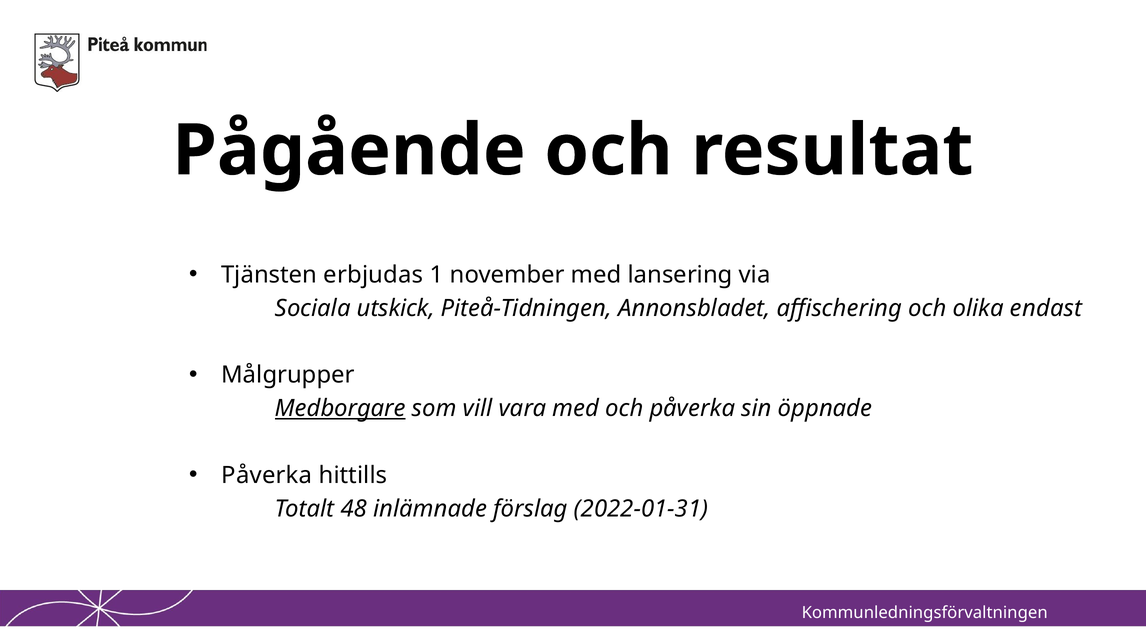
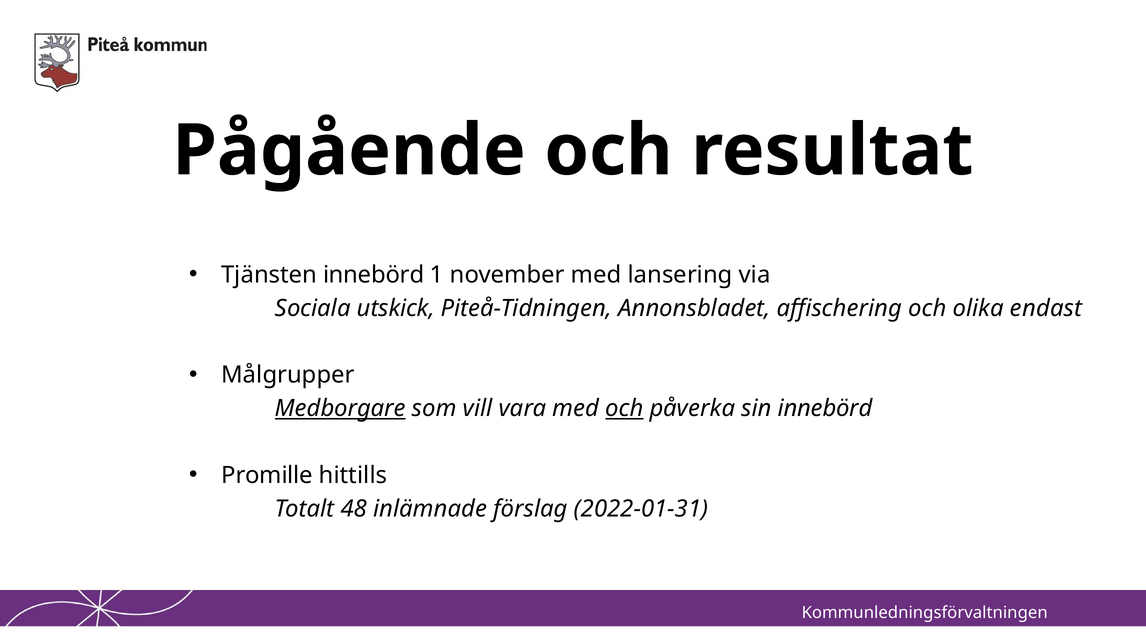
Tjänsten erbjudas: erbjudas -> innebörd
och at (624, 409) underline: none -> present
sin öppnade: öppnade -> innebörd
Påverka at (267, 476): Påverka -> Promille
